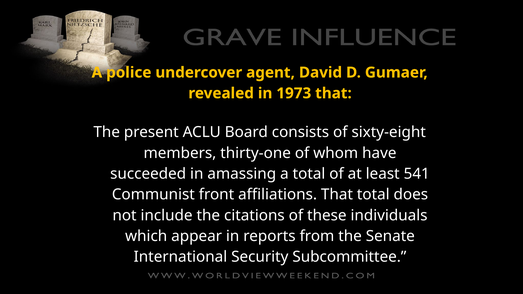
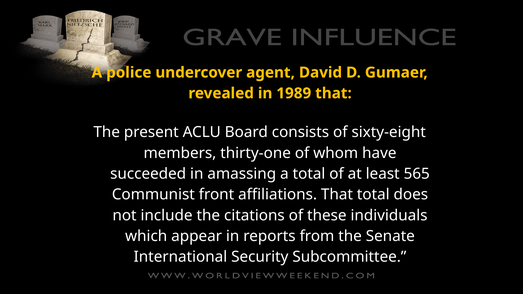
1973: 1973 -> 1989
541: 541 -> 565
